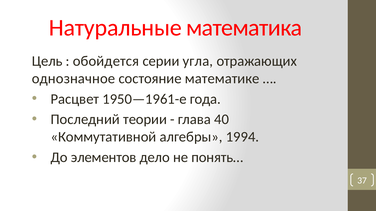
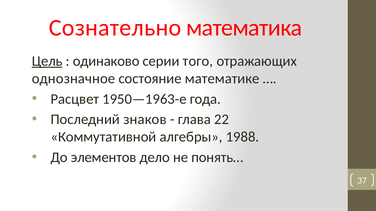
Натуральные: Натуральные -> Сознательно
Цель underline: none -> present
обойдется: обойдется -> одинаково
угла: угла -> того
1950—1961-е: 1950—1961-е -> 1950—1963-е
теории: теории -> знаков
40: 40 -> 22
1994: 1994 -> 1988
